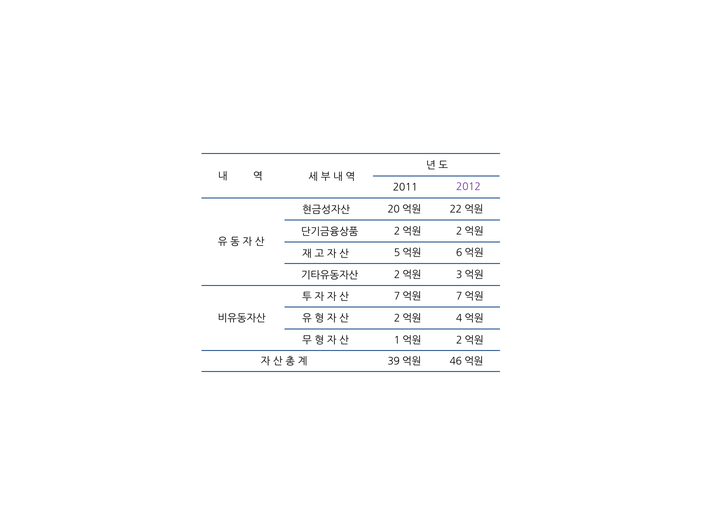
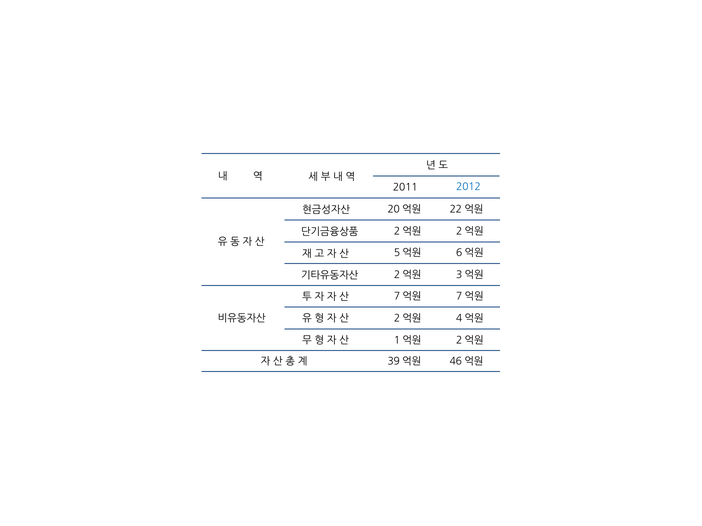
2012 colour: purple -> blue
